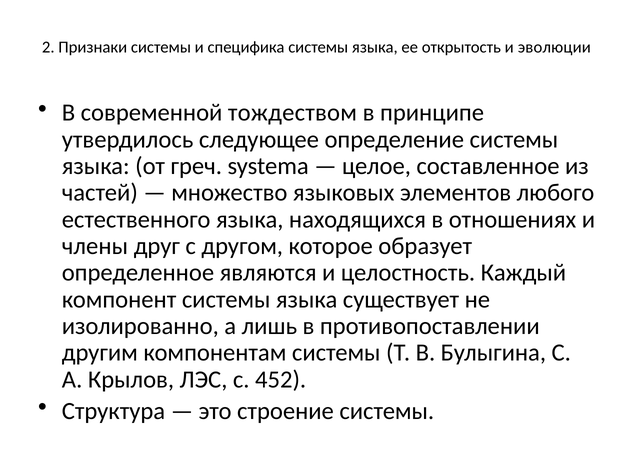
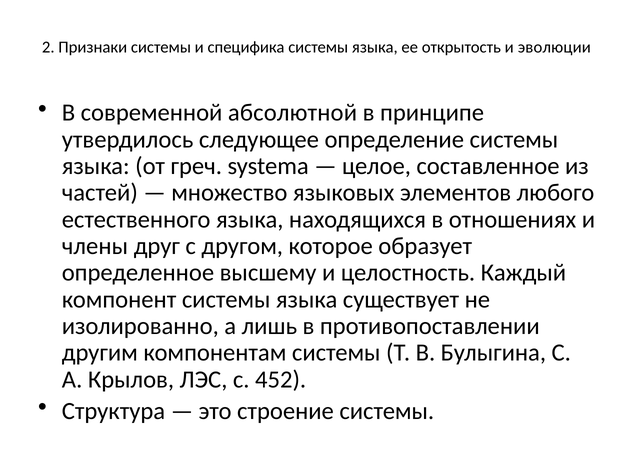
тождеством: тождеством -> абсолютной
являются: являются -> высшему
